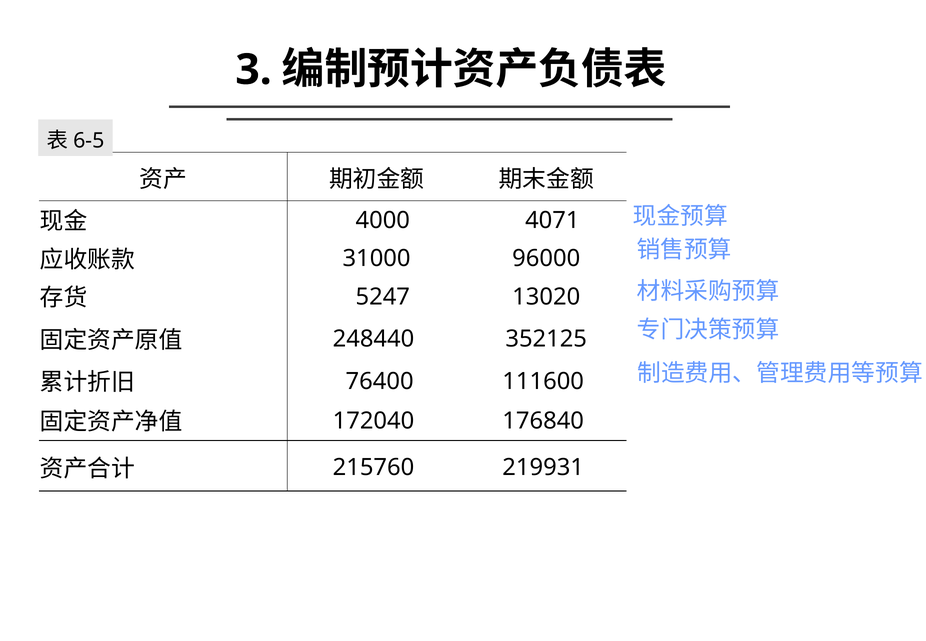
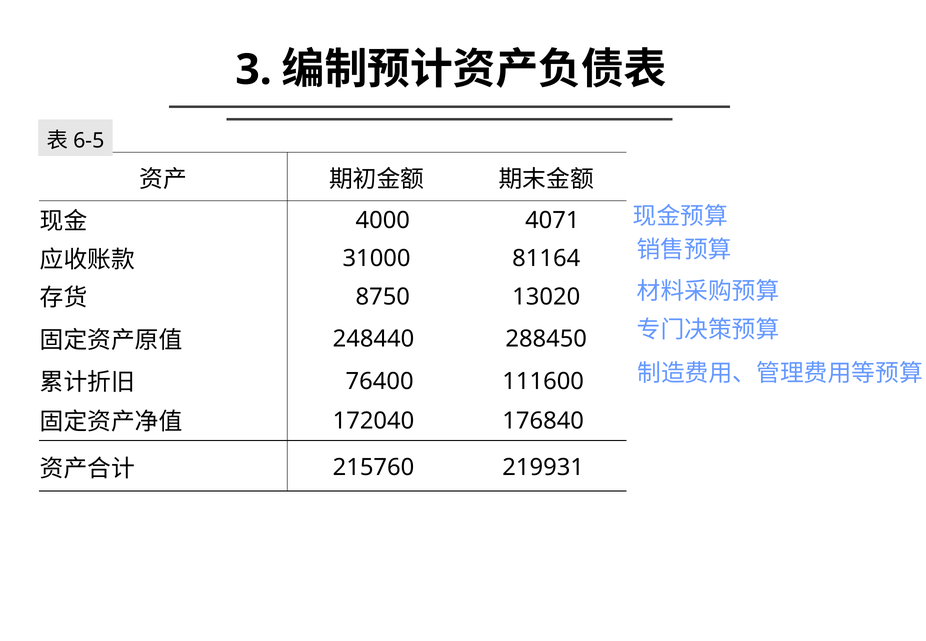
96000: 96000 -> 81164
5247: 5247 -> 8750
352125: 352125 -> 288450
